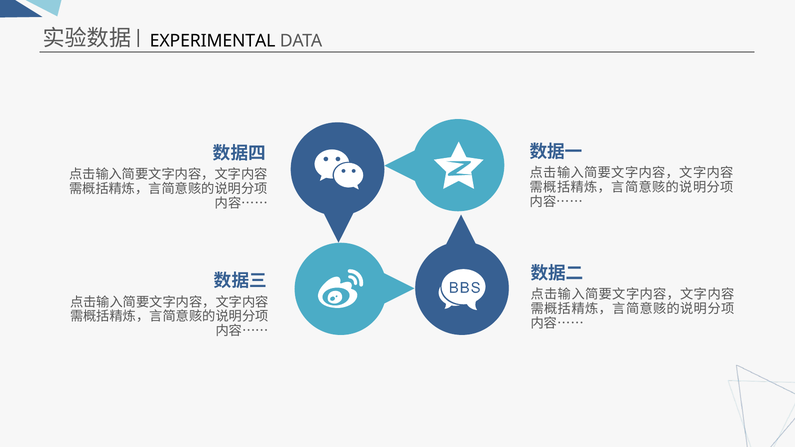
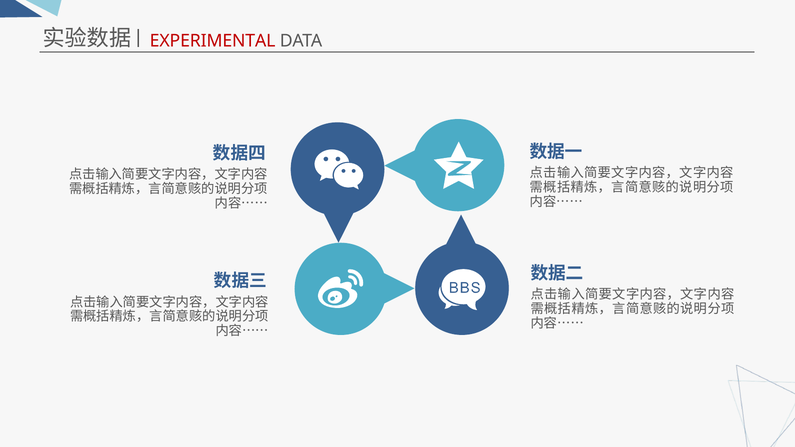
EXPERIMENTAL colour: black -> red
